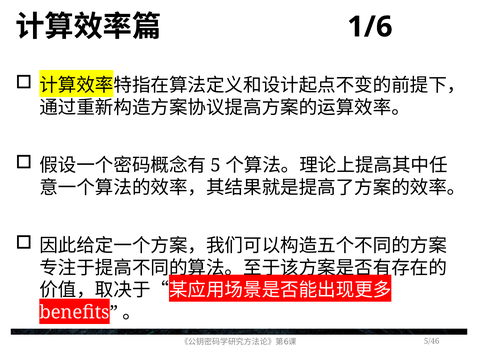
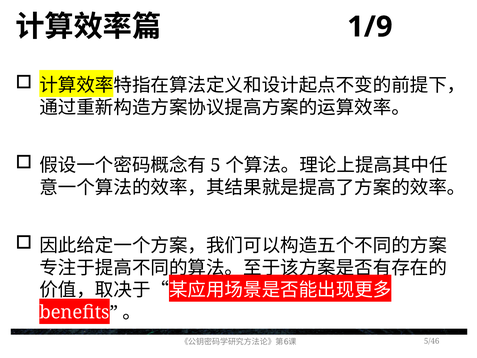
1/6: 1/6 -> 1/9
